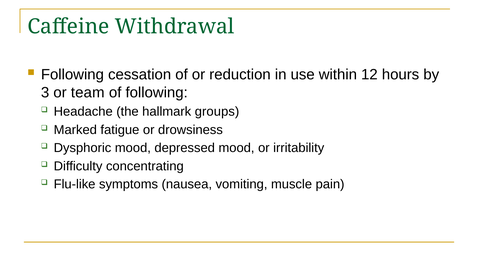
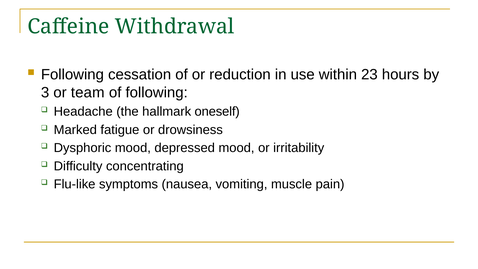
12: 12 -> 23
groups: groups -> oneself
